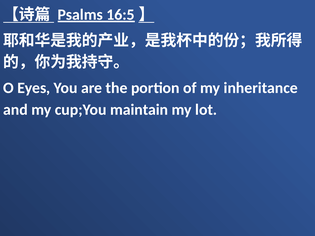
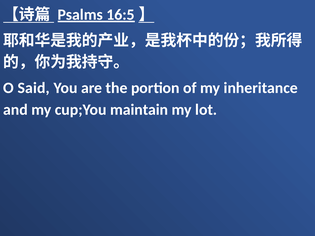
Eyes: Eyes -> Said
